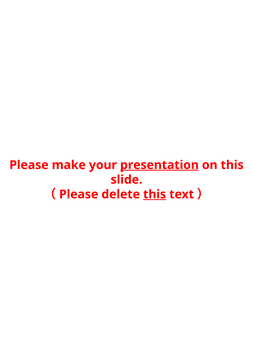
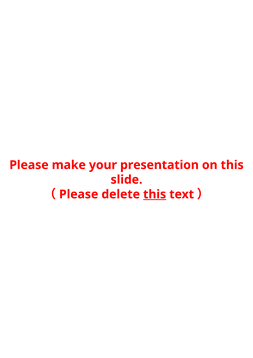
presentation underline: present -> none
